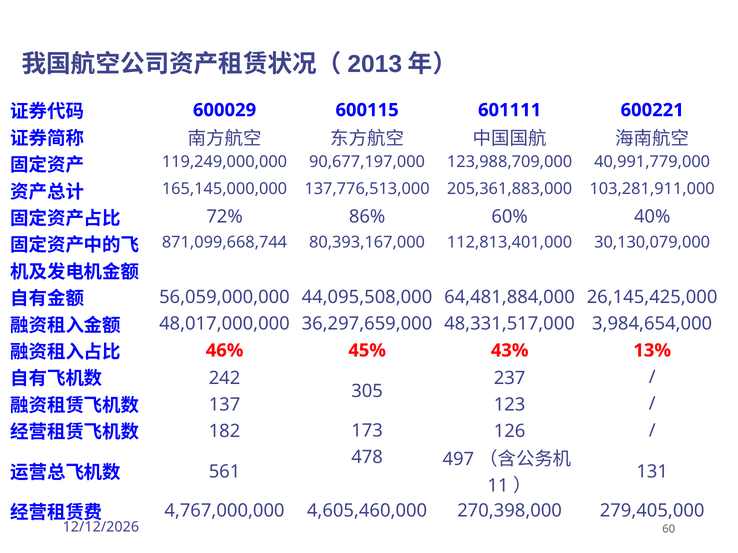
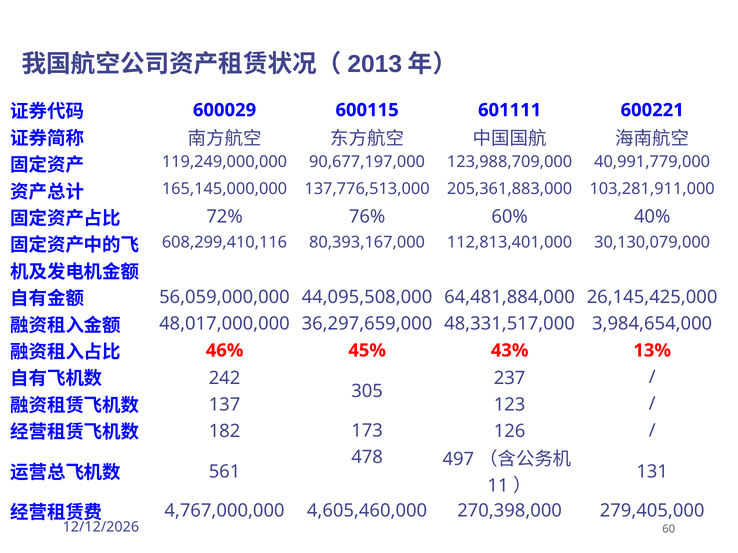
86%: 86% -> 76%
871,099,668,744: 871,099,668,744 -> 608,299,410,116
